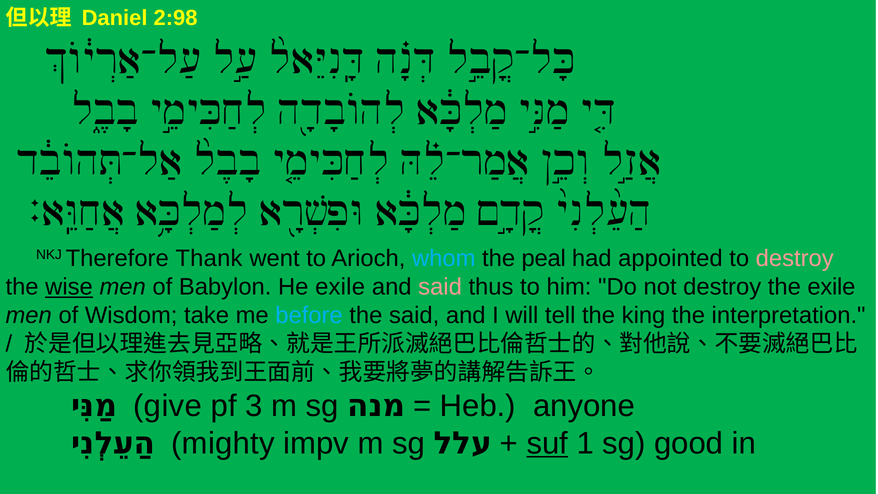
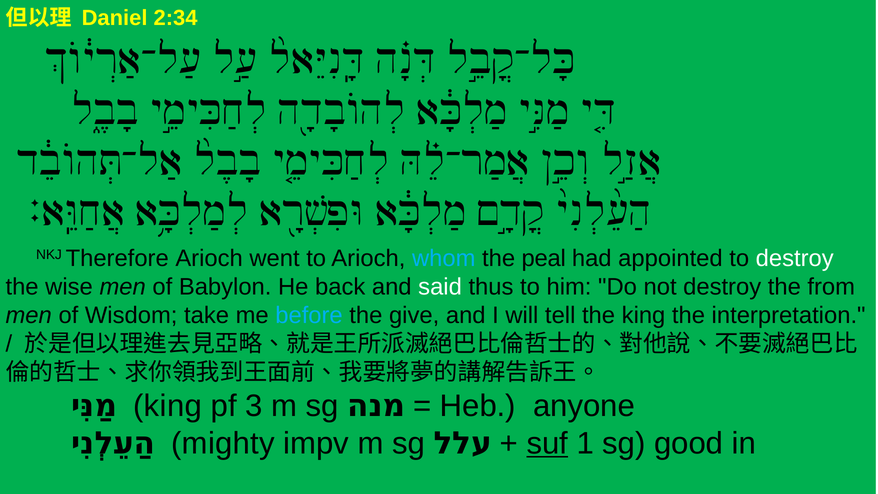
2:98: 2:98 -> 2:34
Therefore Thank: Thank -> Arioch
destroy at (795, 258) colour: pink -> white
wise underline: present -> none
He exile: exile -> back
said at (440, 287) colour: pink -> white
the exile: exile -> from
the said: said -> give
give at (168, 406): give -> king
